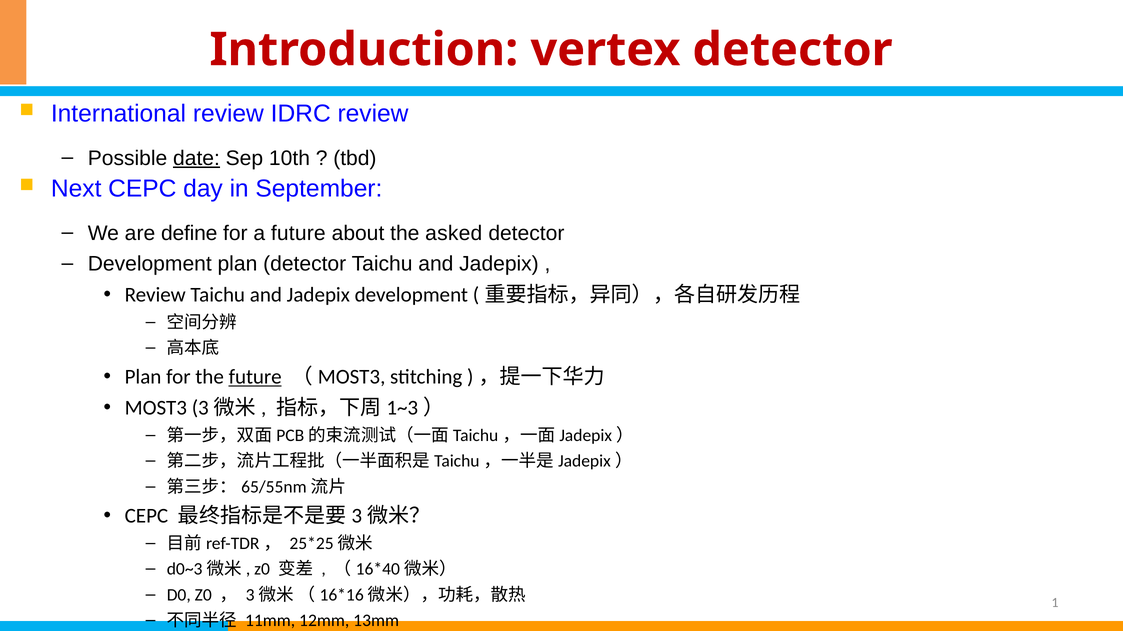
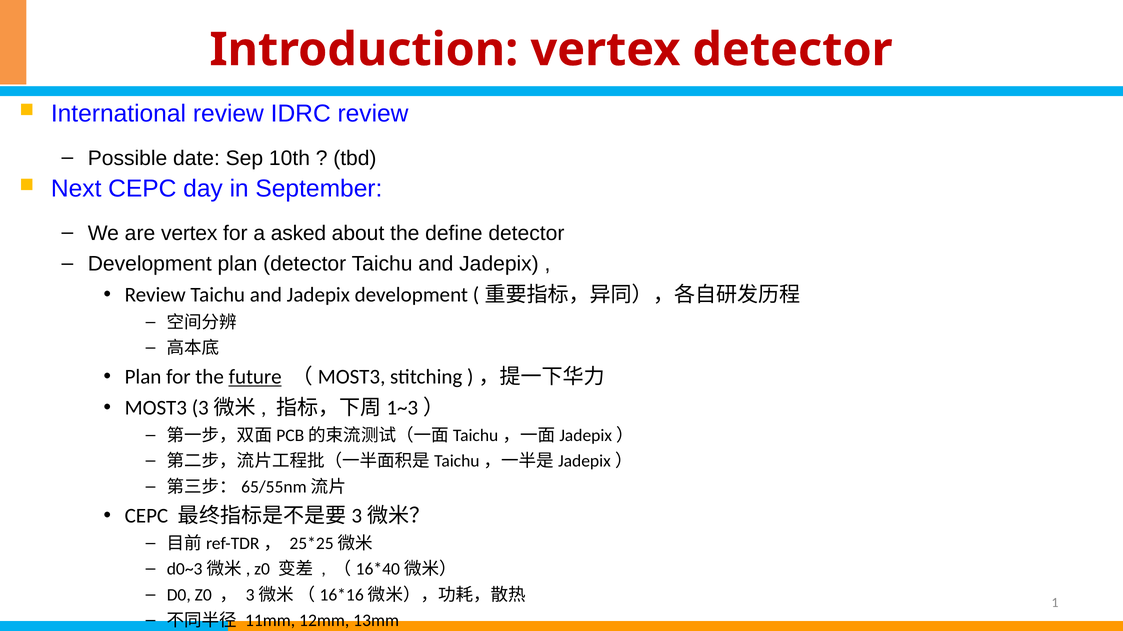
date underline: present -> none
are define: define -> vertex
a future: future -> asked
the asked: asked -> define
